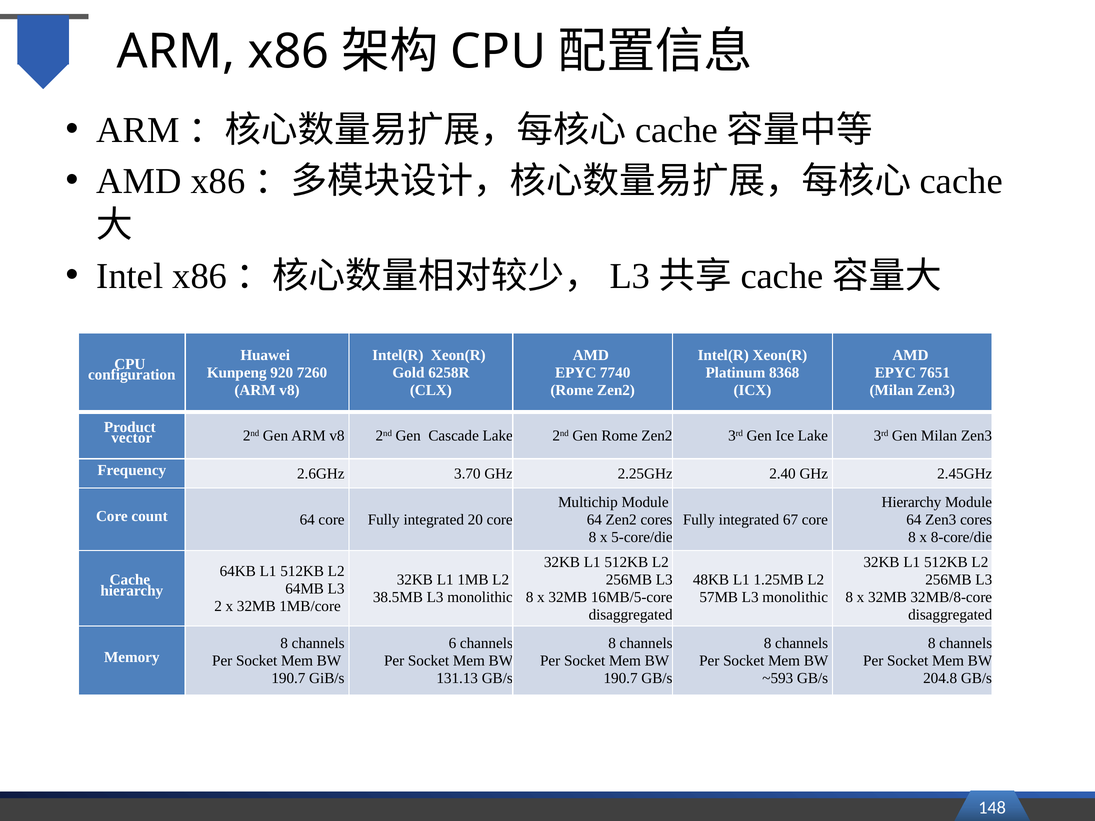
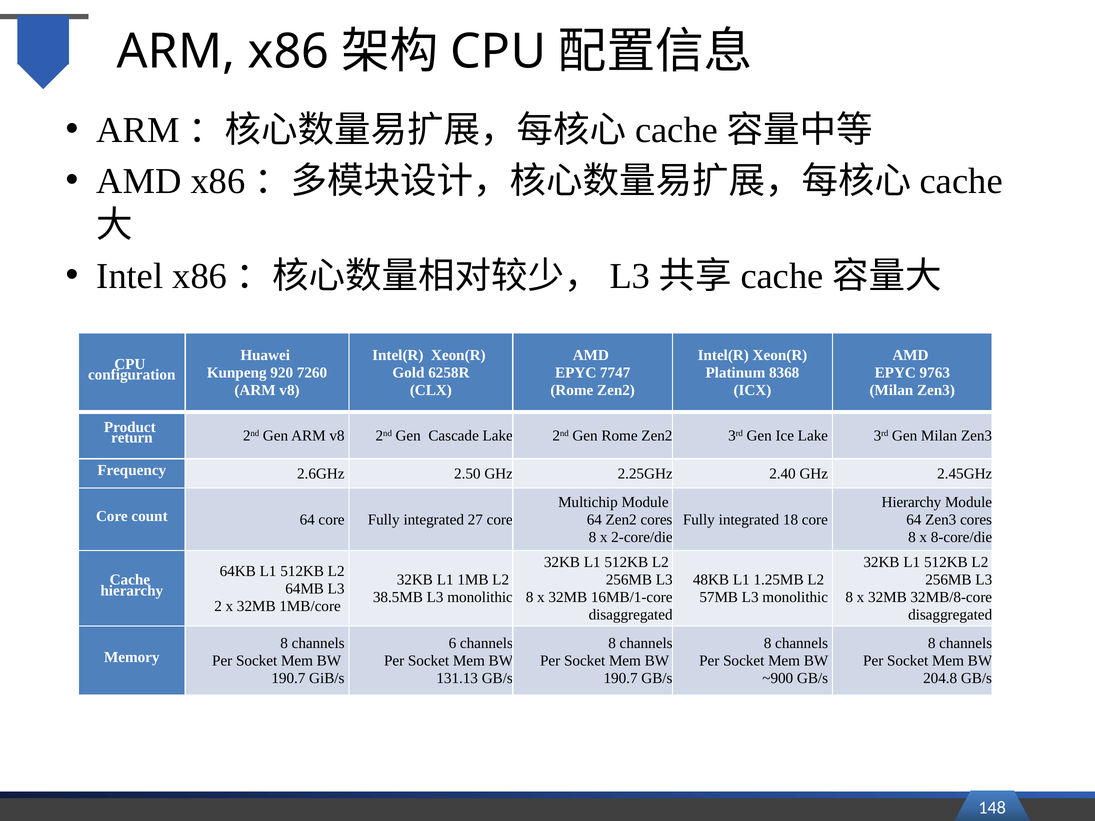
7740: 7740 -> 7747
7651: 7651 -> 9763
vector: vector -> return
3.70: 3.70 -> 2.50
20: 20 -> 27
67: 67 -> 18
5-core/die: 5-core/die -> 2-core/die
16MB/5-core: 16MB/5-core -> 16MB/1-core
~593: ~593 -> ~900
